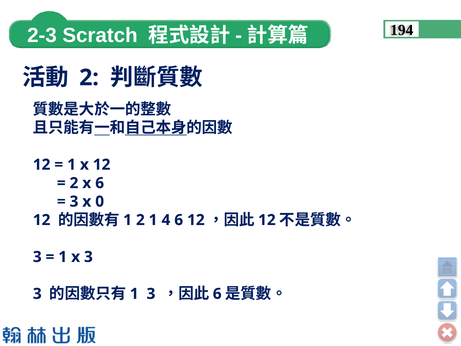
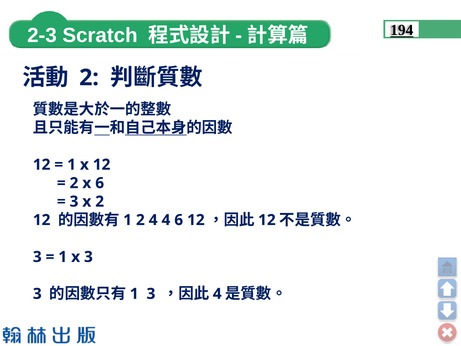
194 underline: none -> present
x 0: 0 -> 2
2 1: 1 -> 4
6 at (217, 294): 6 -> 4
